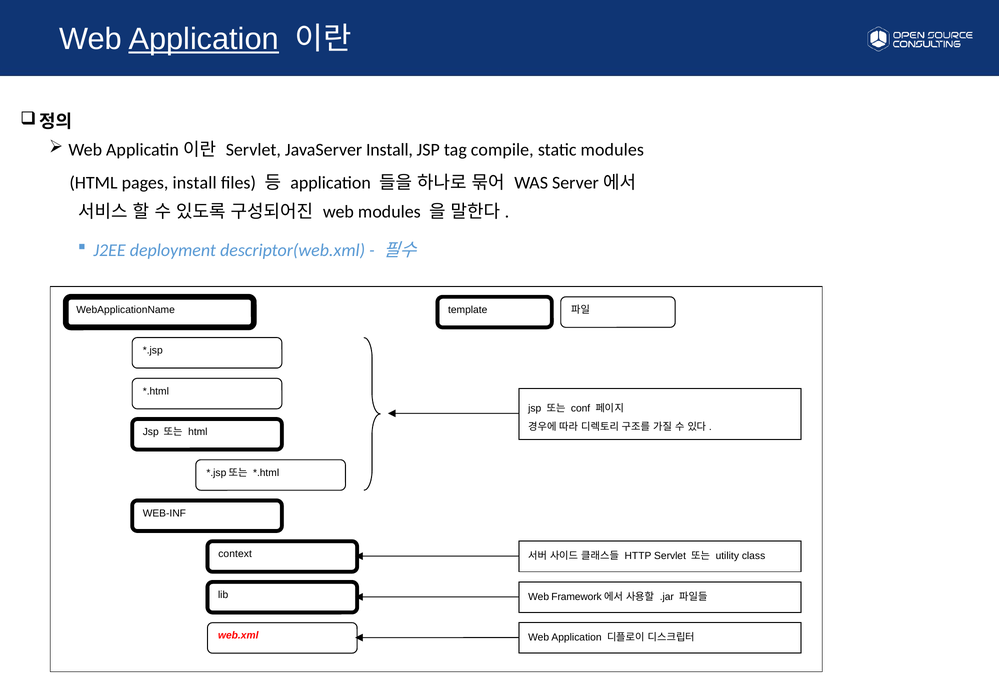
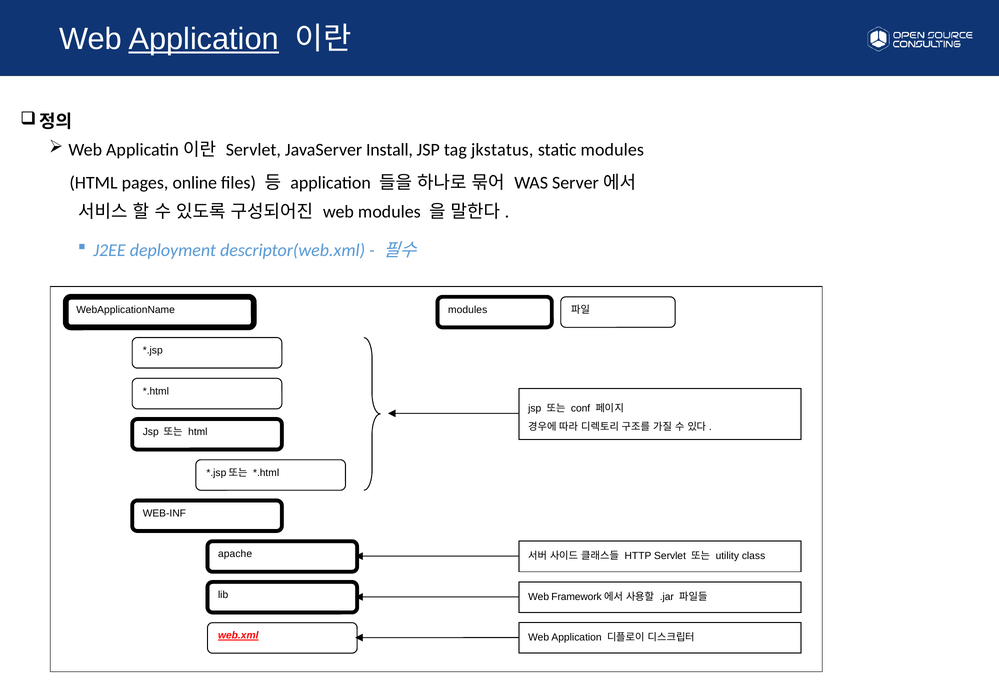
compile: compile -> jkstatus
pages install: install -> online
template at (468, 310): template -> modules
context: context -> apache
web.xml underline: none -> present
